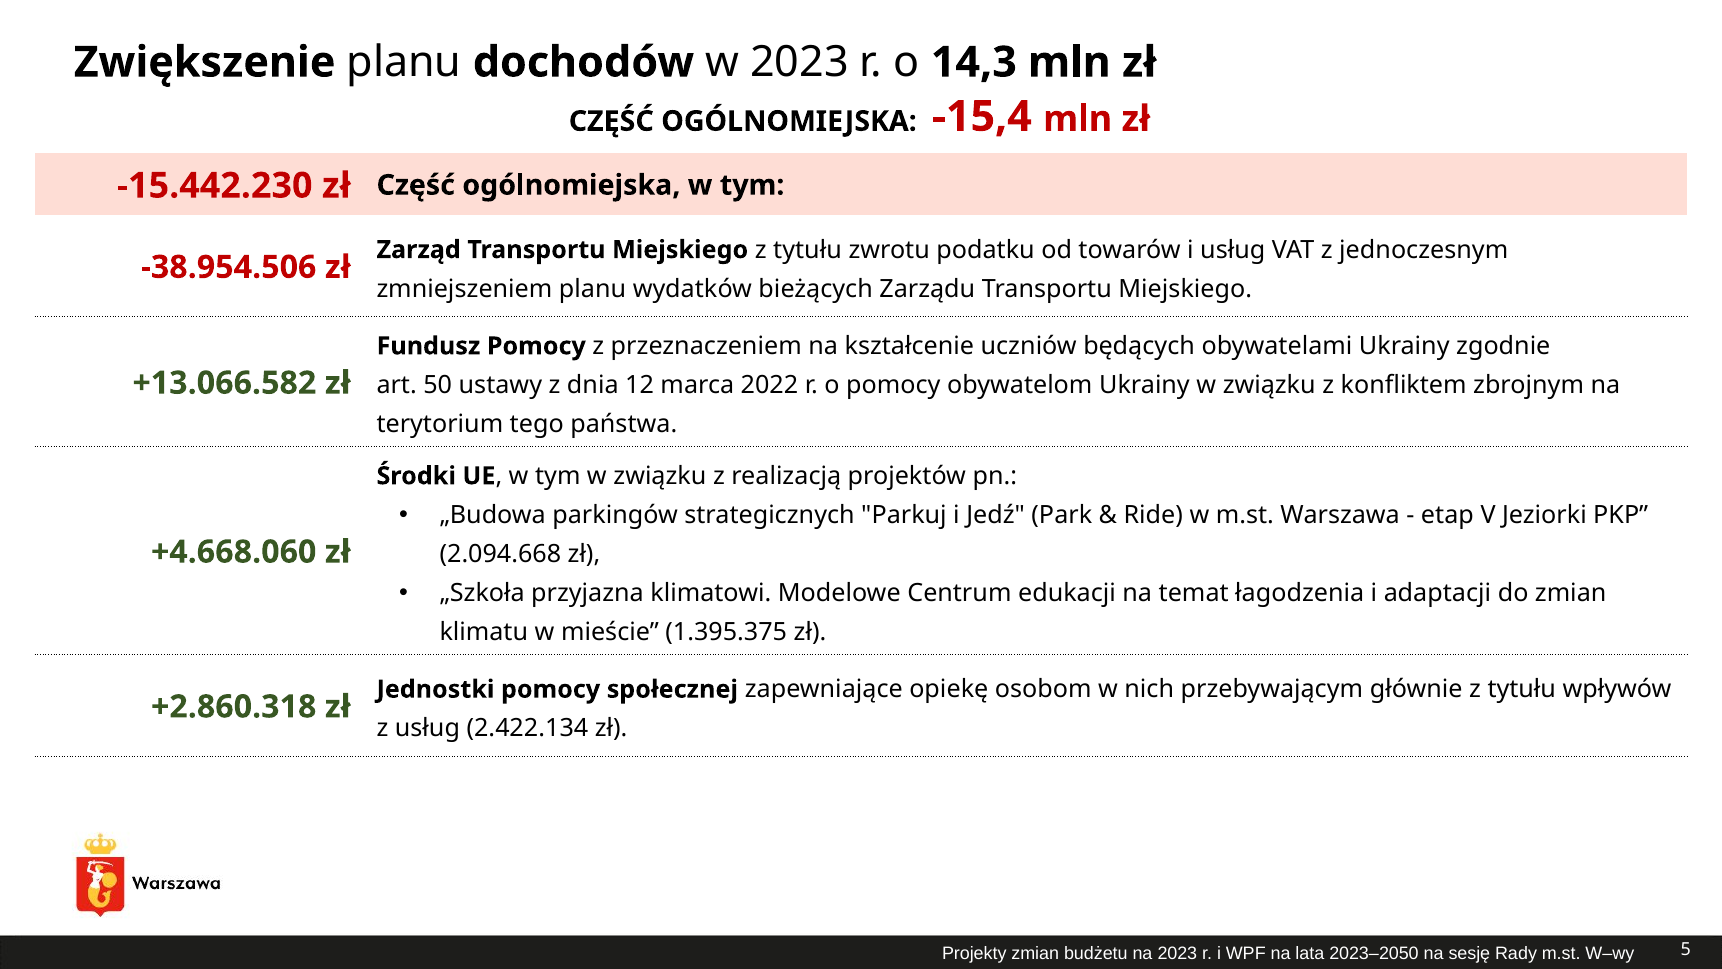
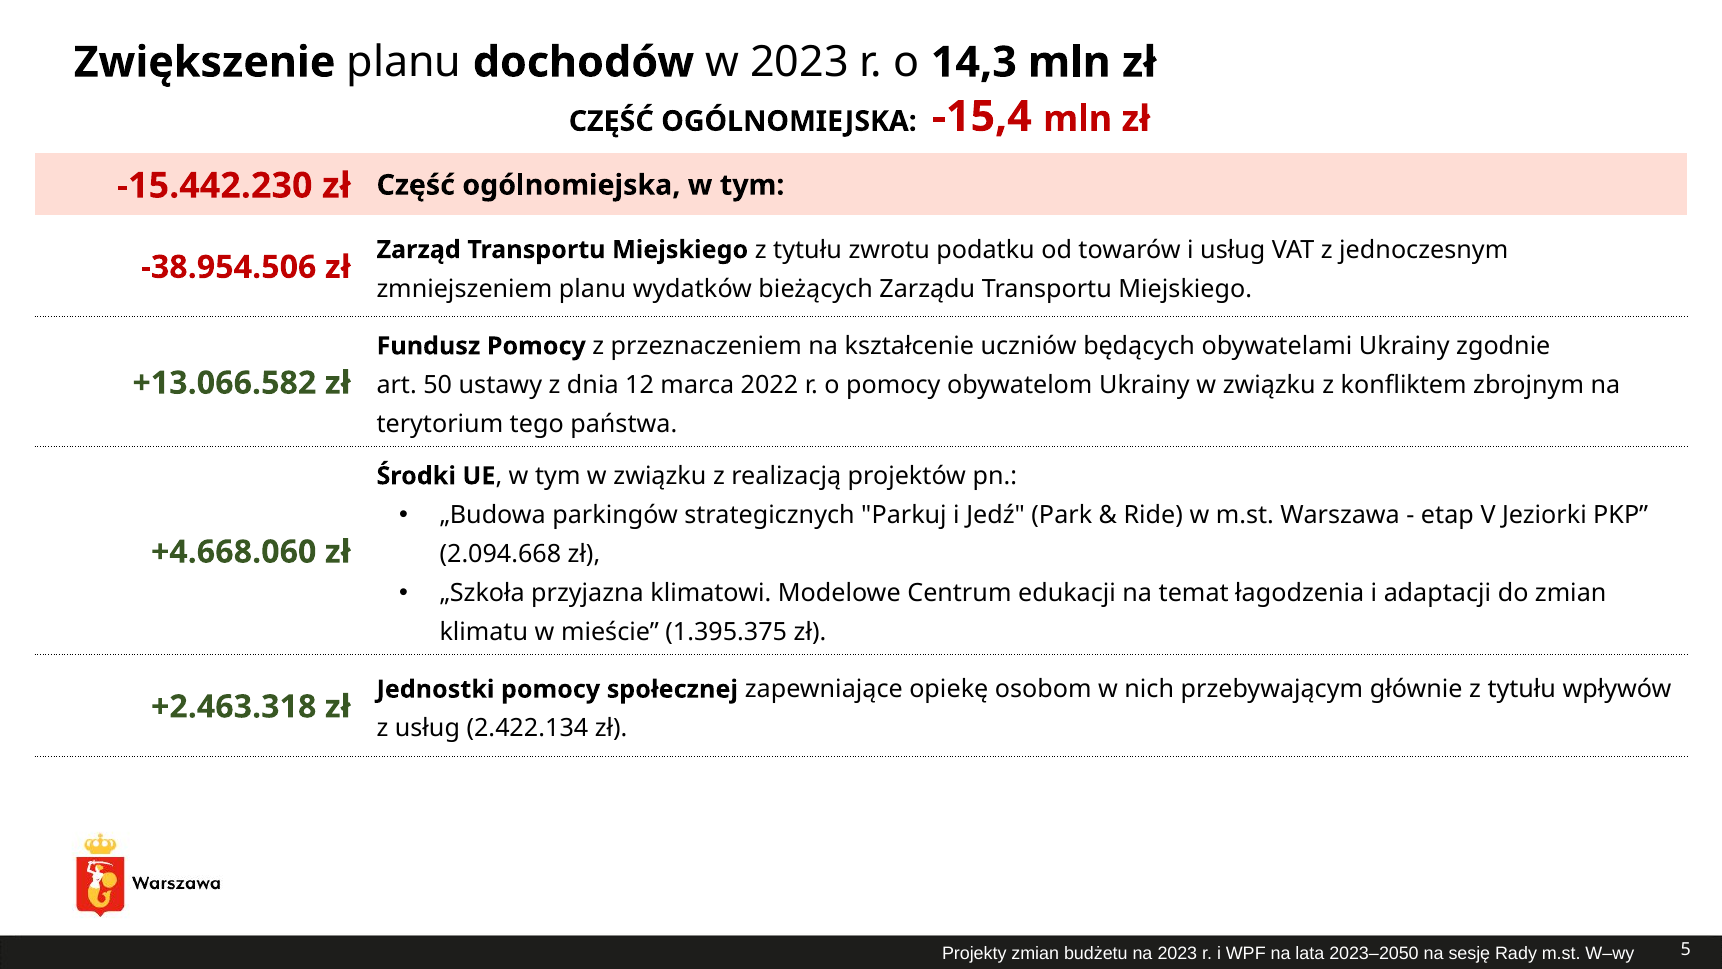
+2.860.318: +2.860.318 -> +2.463.318
